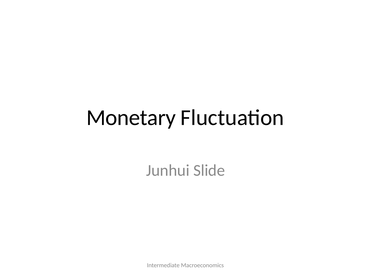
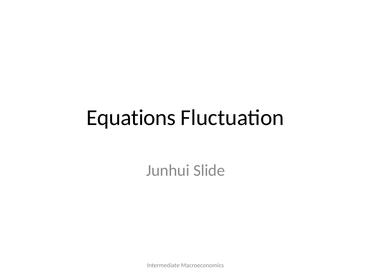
Monetary: Monetary -> Equations
